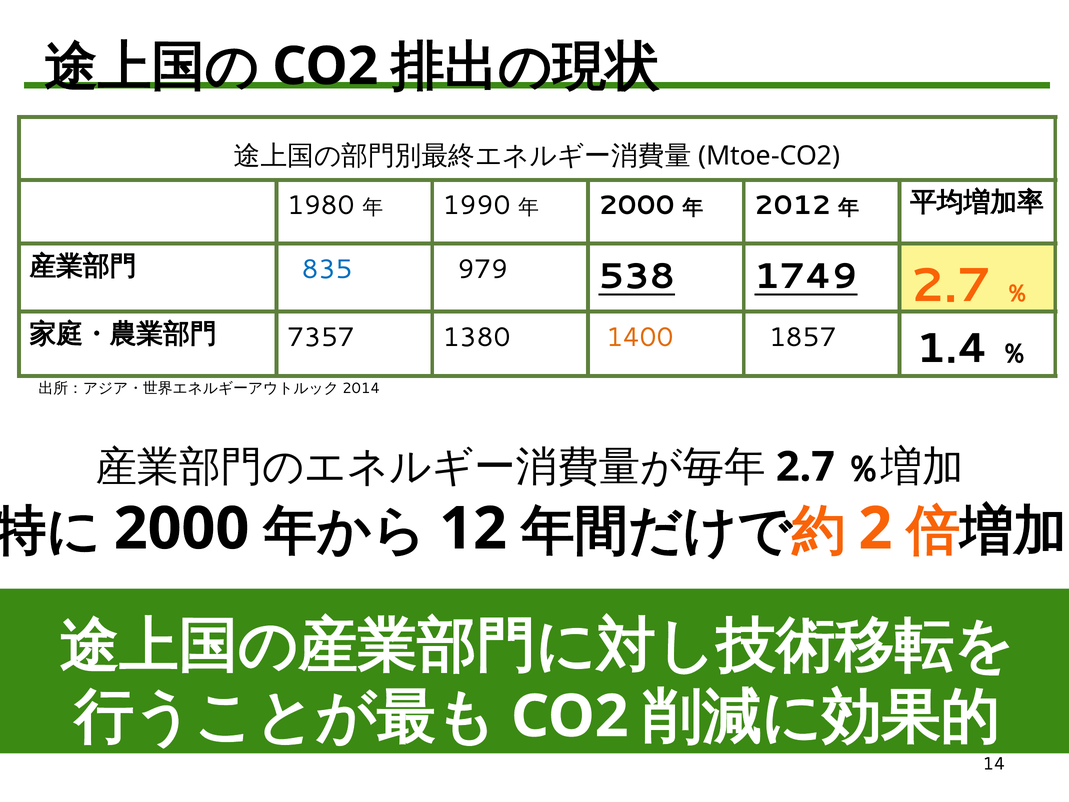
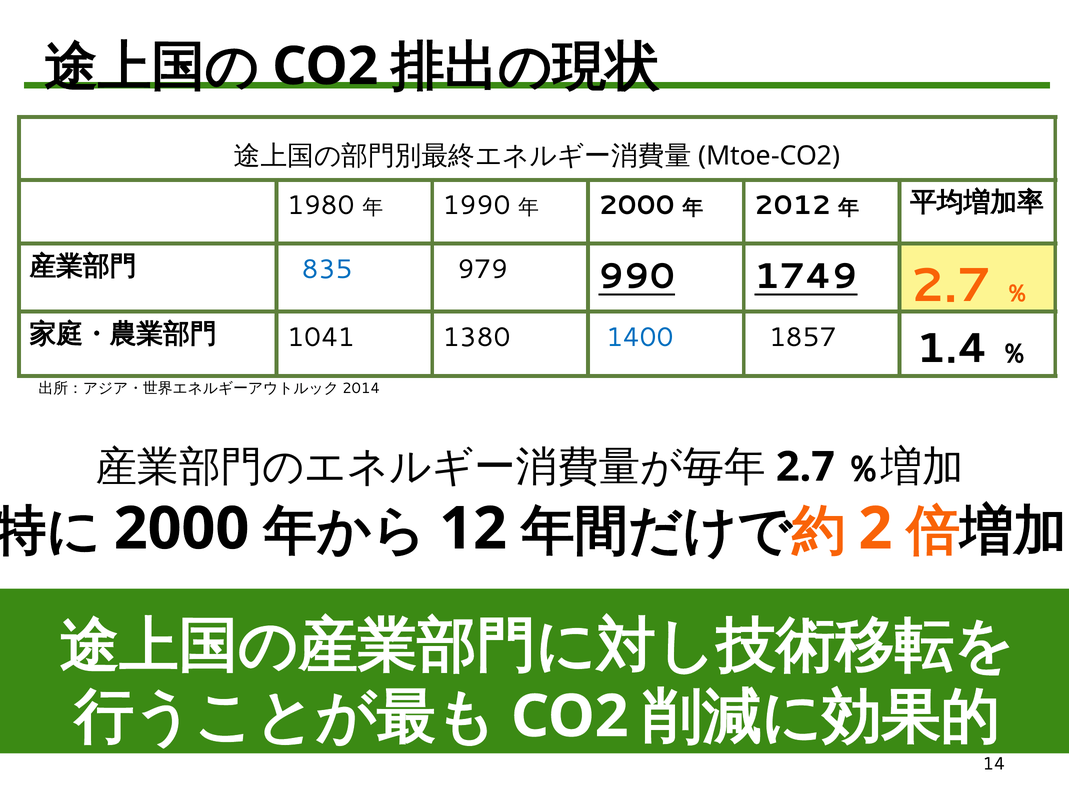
538: 538 -> 990
7357: 7357 -> 1041
1400 colour: orange -> blue
